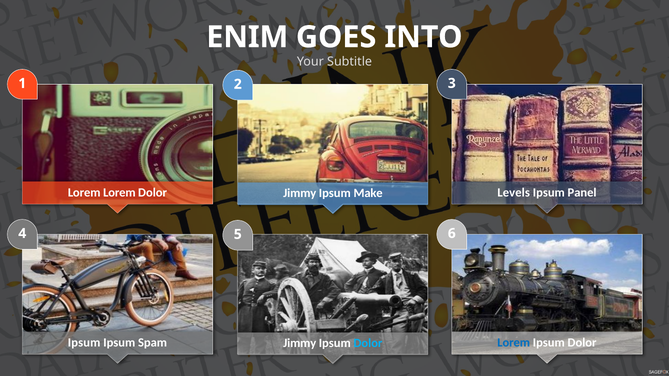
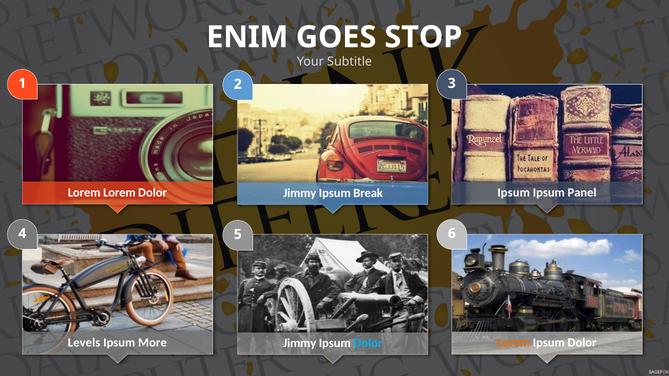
INTO: INTO -> STOP
Levels at (514, 193): Levels -> Ipsum
Make: Make -> Break
Ipsum at (84, 343): Ipsum -> Levels
Spam: Spam -> More
Lorem at (514, 343) colour: blue -> orange
